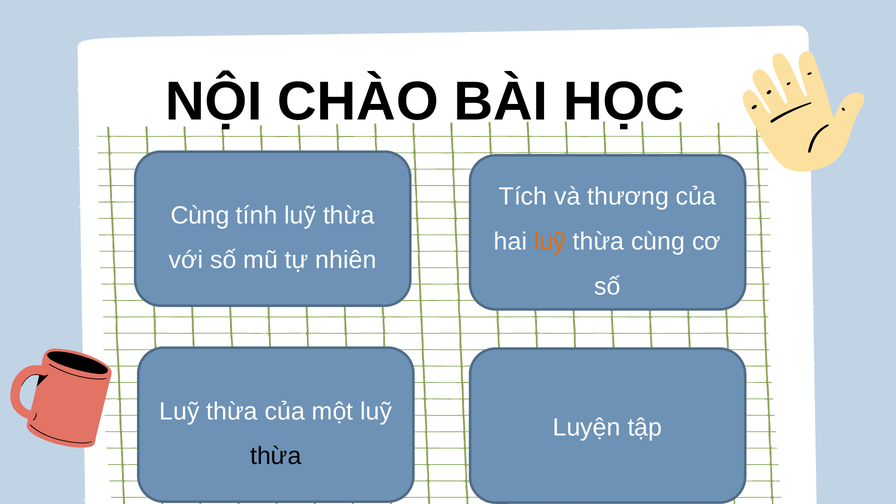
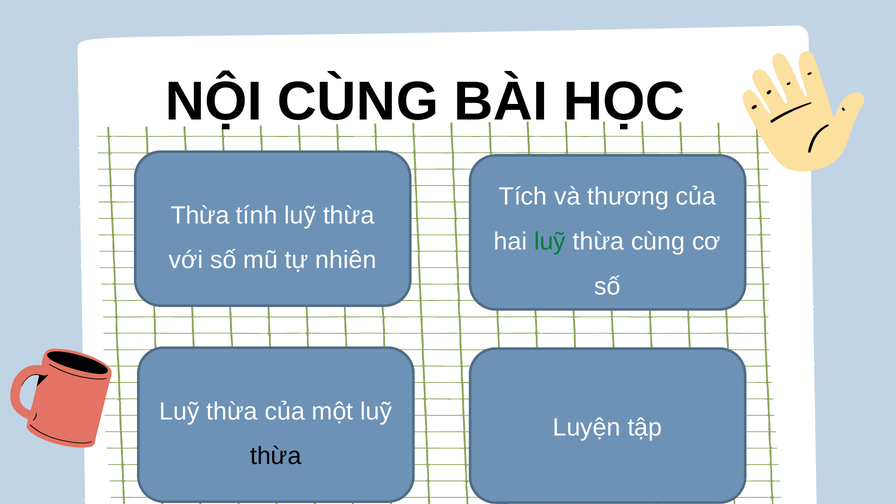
NỘI CHÀO: CHÀO -> CÙNG
Cùng at (200, 215): Cùng -> Thừa
luỹ at (550, 242) colour: orange -> green
